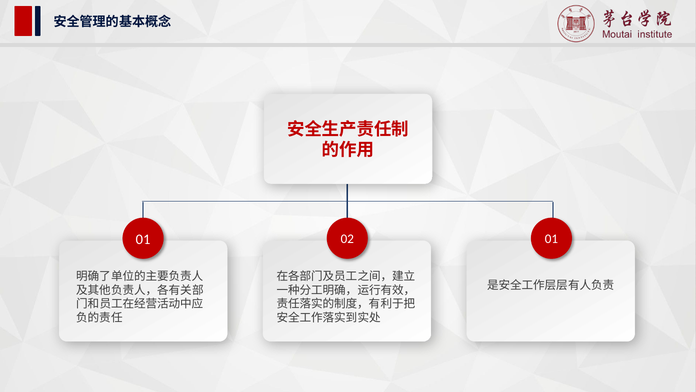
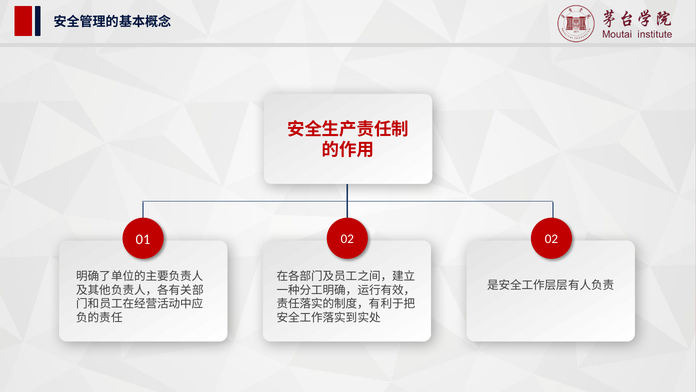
01 at (551, 239): 01 -> 02
